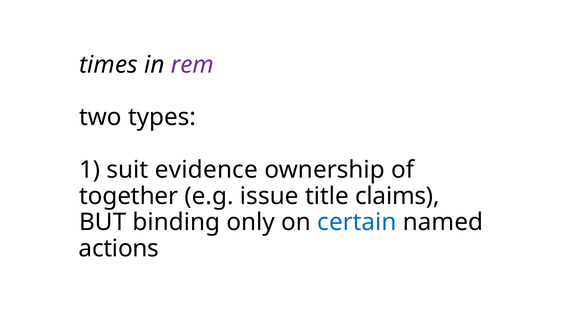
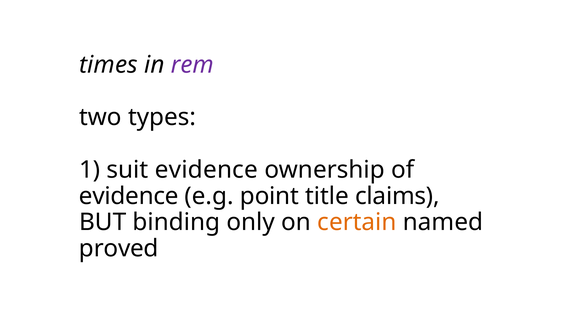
together at (129, 196): together -> evidence
issue: issue -> point
certain colour: blue -> orange
actions: actions -> proved
